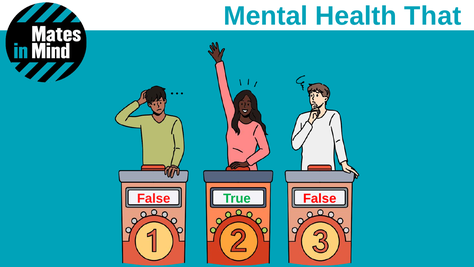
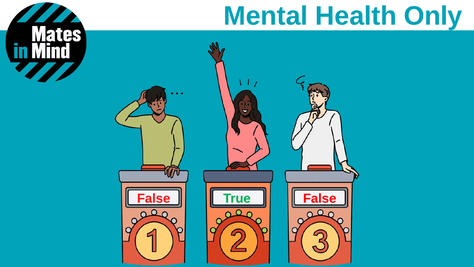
That: That -> Only
